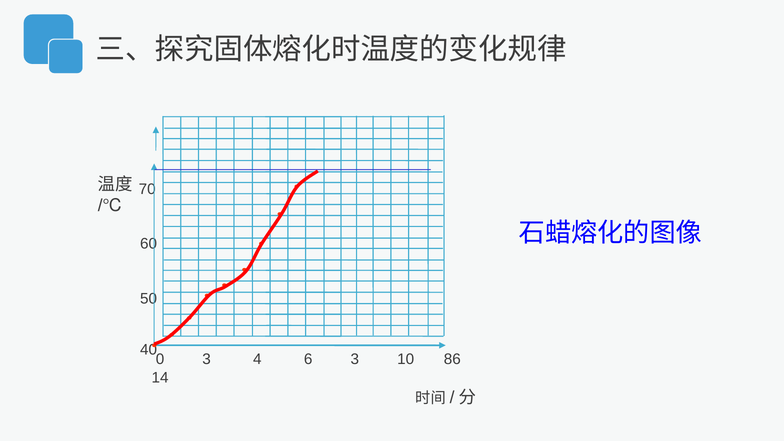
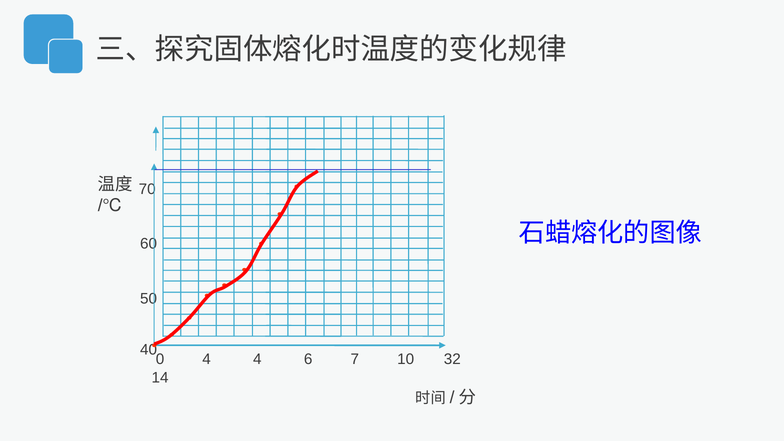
0 3: 3 -> 4
6 3: 3 -> 7
86: 86 -> 32
